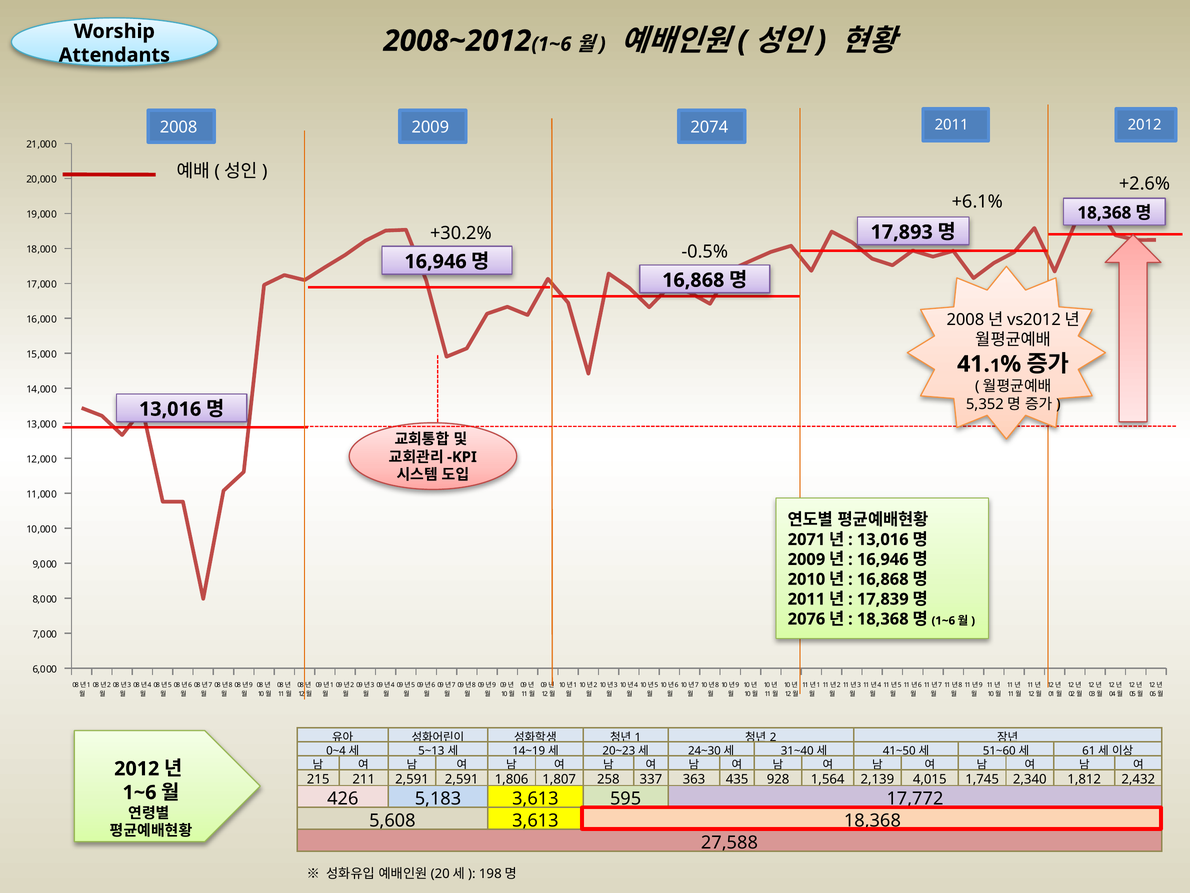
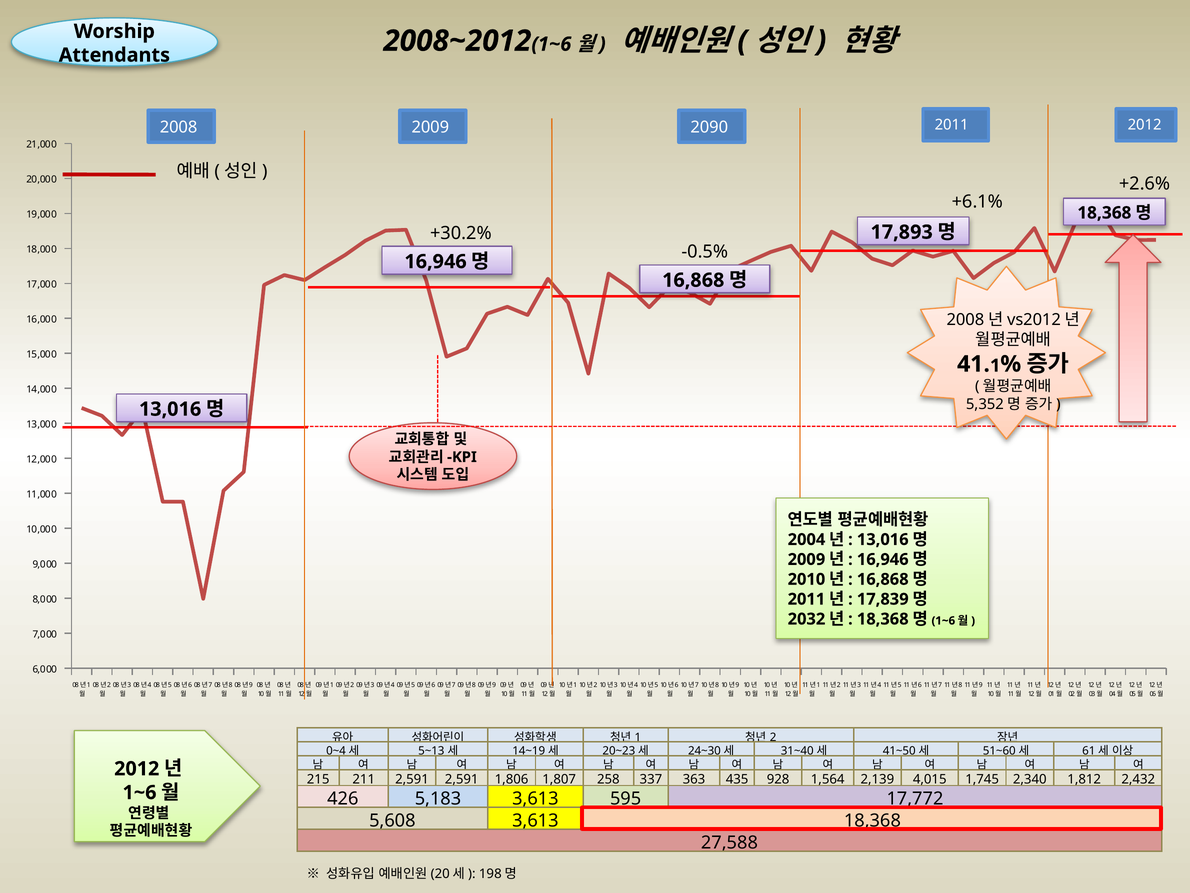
2074: 2074 -> 2090
2071: 2071 -> 2004
2076: 2076 -> 2032
